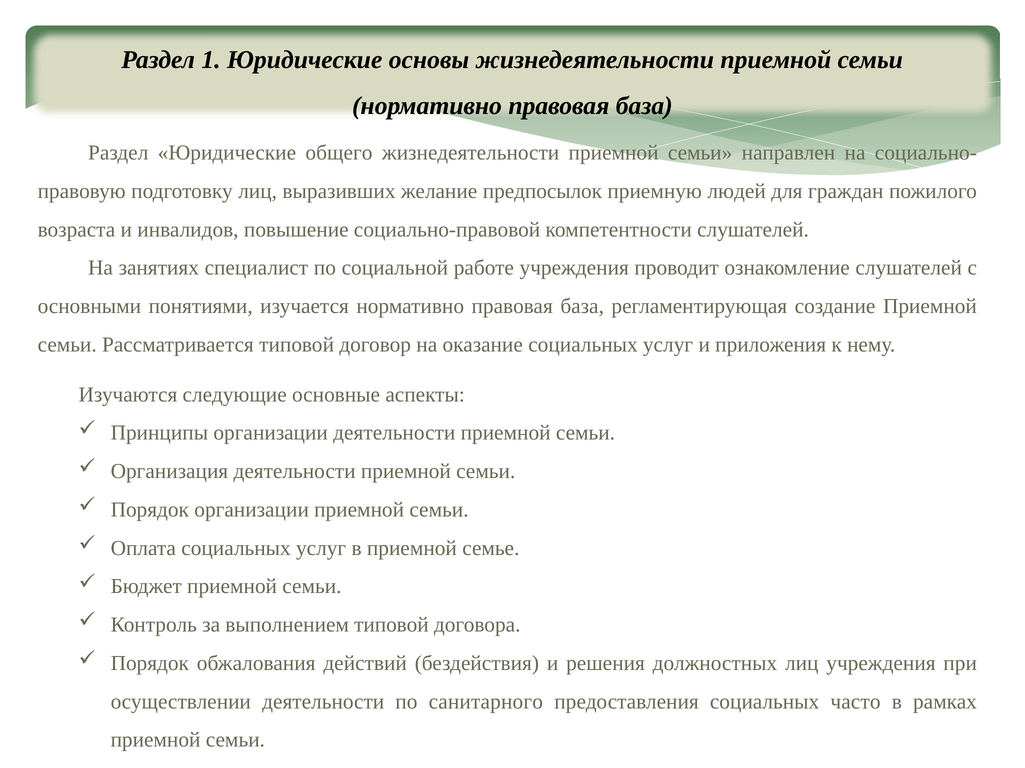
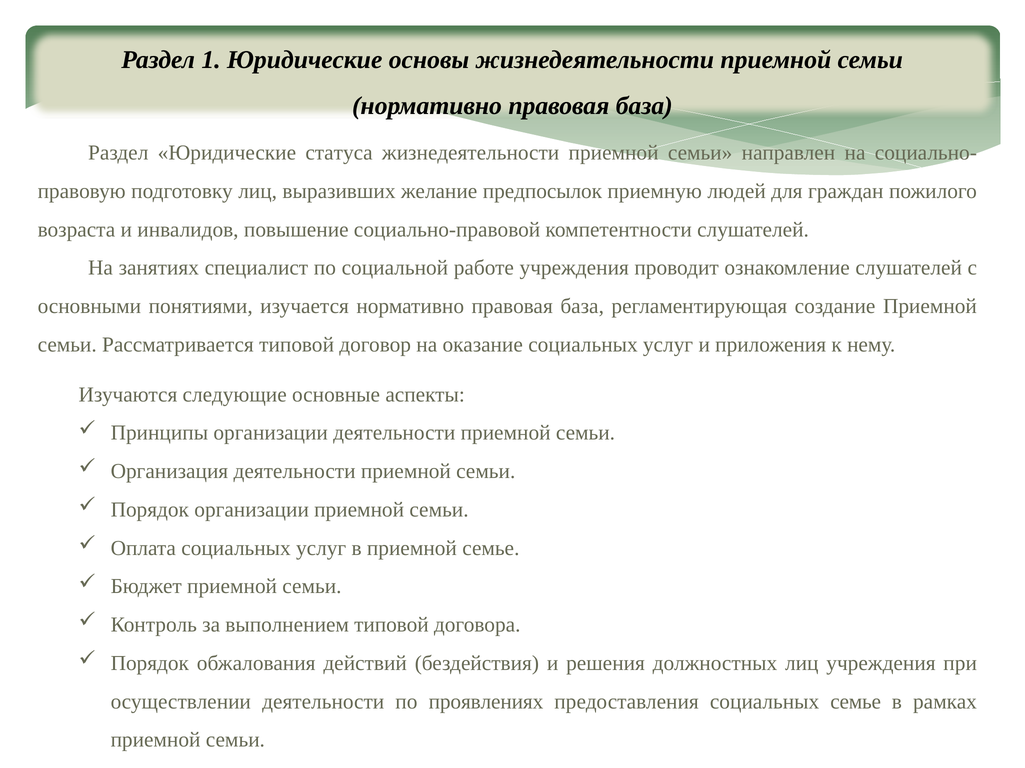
общего: общего -> статуса
санитарного: санитарного -> проявлениях
социальных часто: часто -> семье
